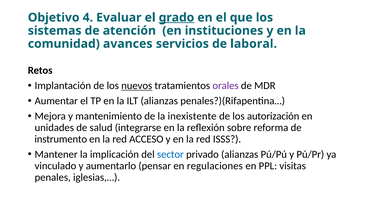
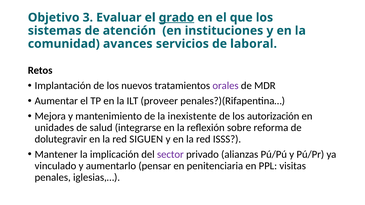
4: 4 -> 3
nuevos underline: present -> none
ILT alianzas: alianzas -> proveer
instrumento: instrumento -> dolutegravir
ACCESO: ACCESO -> SIGUEN
sector colour: blue -> purple
regulaciones: regulaciones -> penitenciaria
